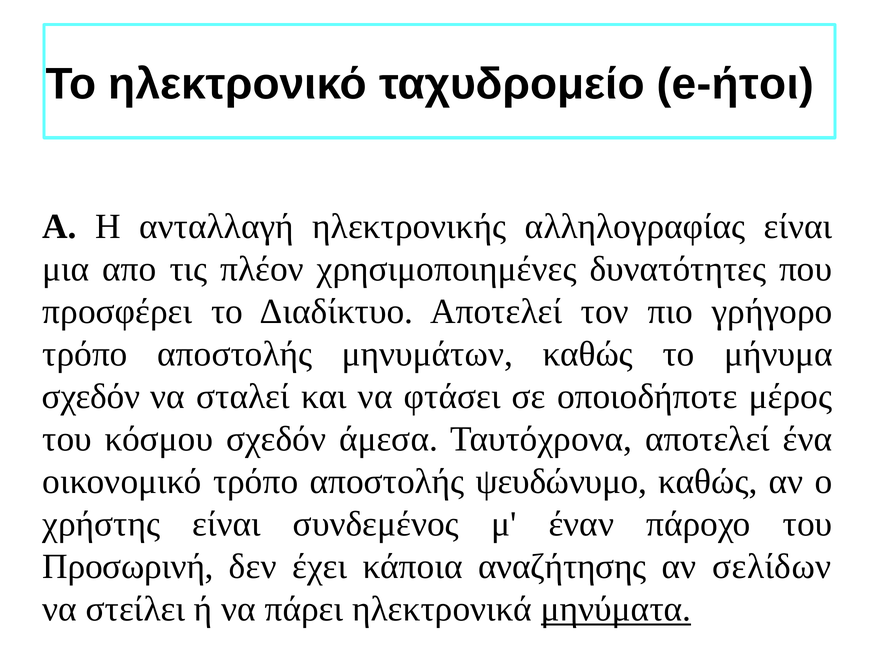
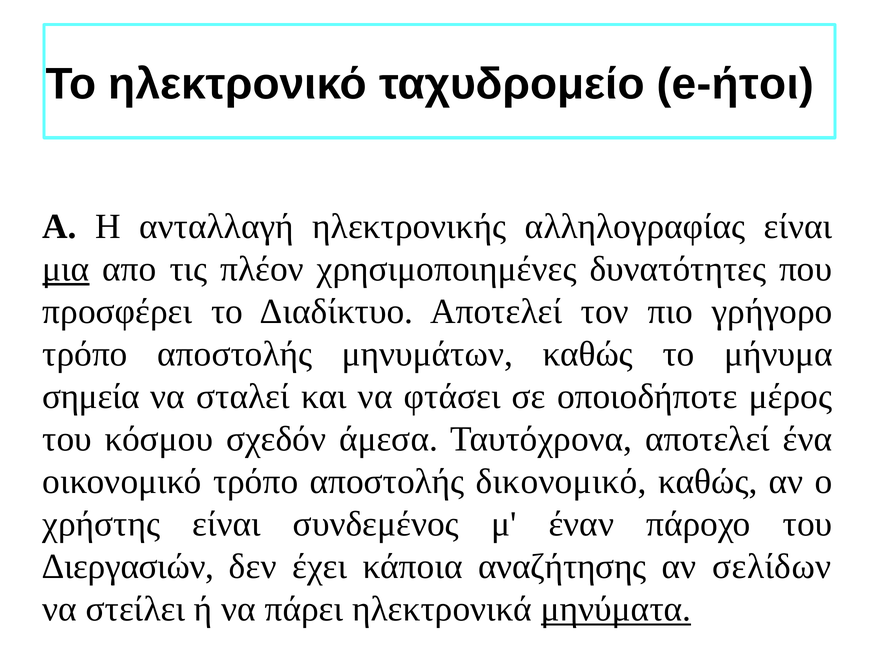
μια underline: none -> present
σχεδόν at (91, 397): σχεδόν -> σημεία
ψευδώνυμο: ψευδώνυμο -> δικονομικό
Προσωρινή: Προσωρινή -> Διεργασιών
